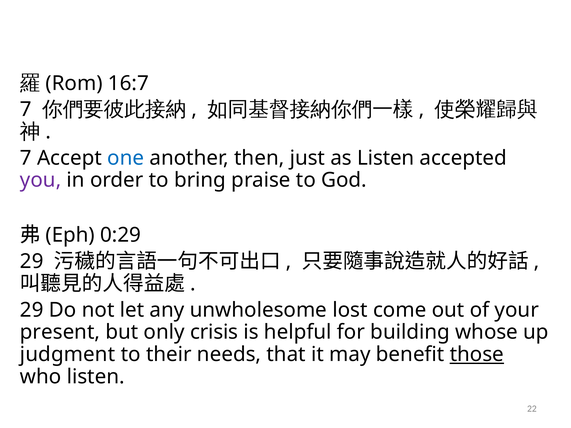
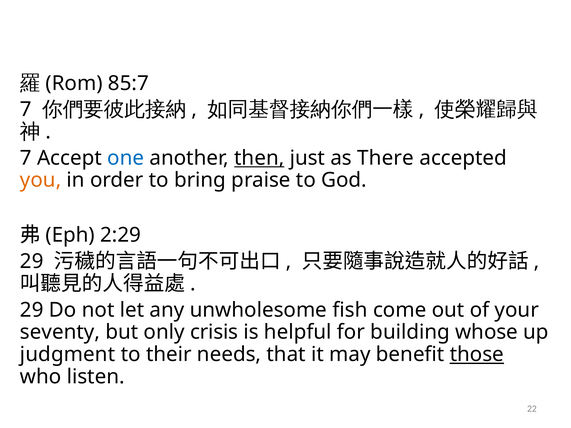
16:7: 16:7 -> 85:7
then underline: none -> present
as Listen: Listen -> There
you colour: purple -> orange
0:29: 0:29 -> 2:29
lost: lost -> fish
present: present -> seventy
